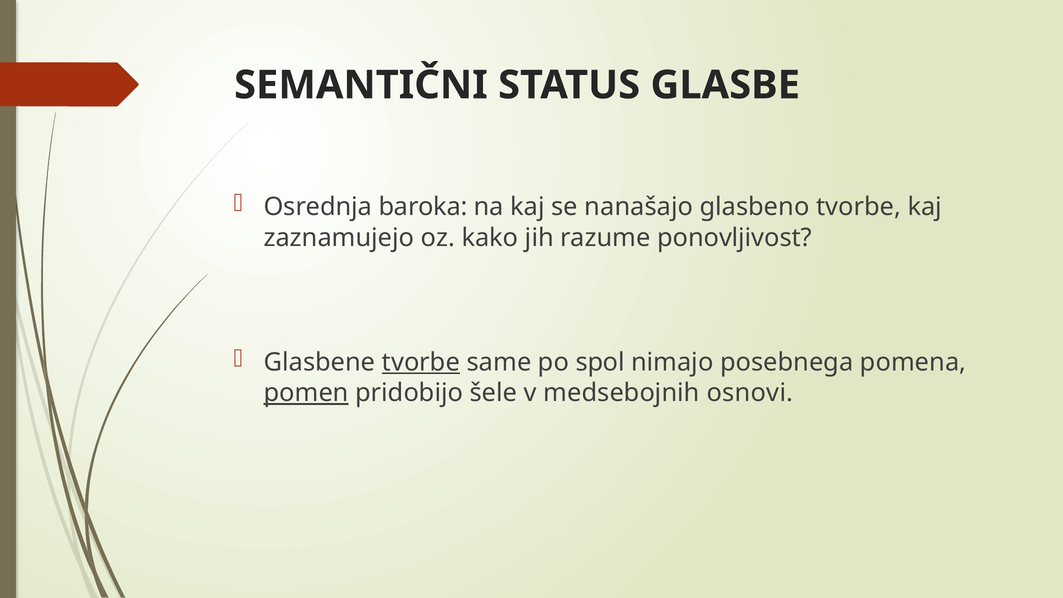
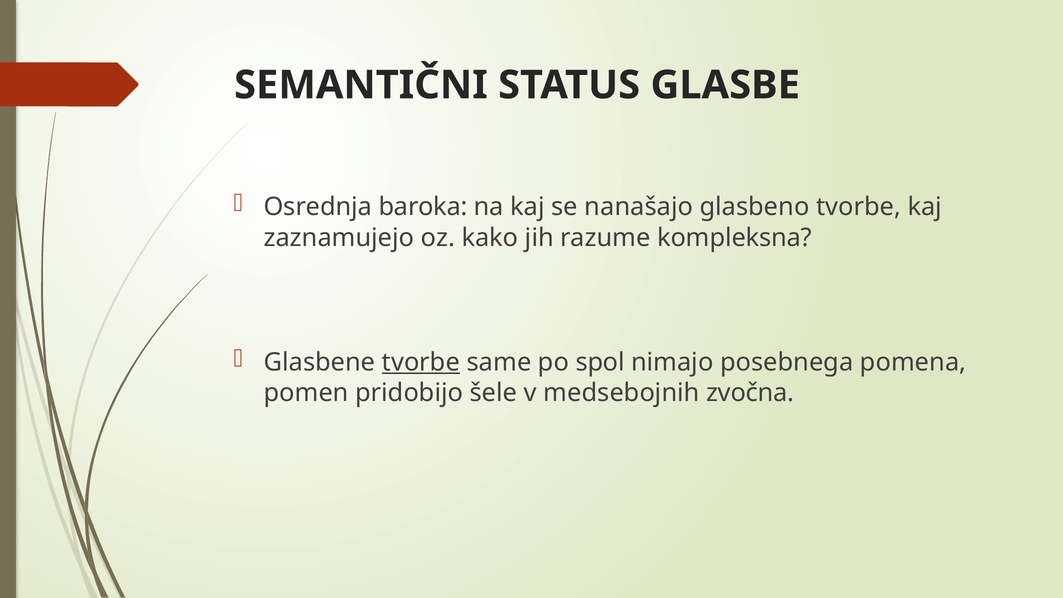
ponovljivost: ponovljivost -> kompleksna
pomen underline: present -> none
osnovi: osnovi -> zvočna
